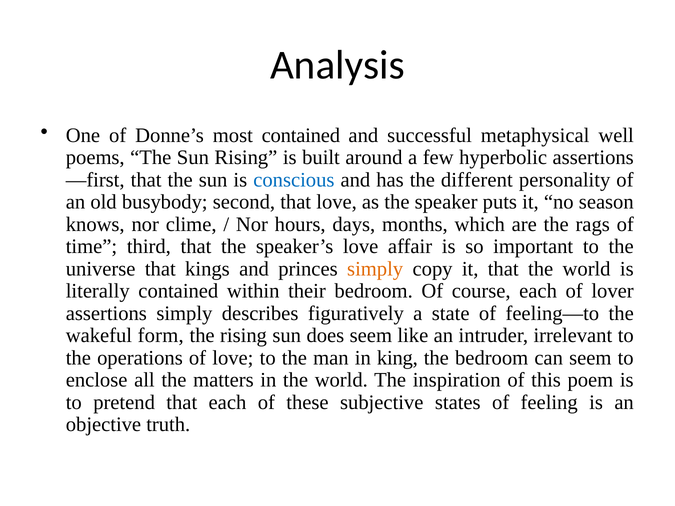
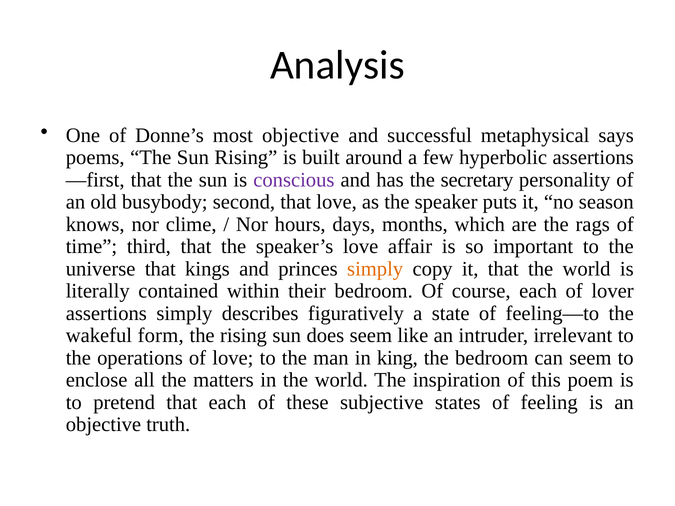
most contained: contained -> objective
well: well -> says
conscious colour: blue -> purple
different: different -> secretary
